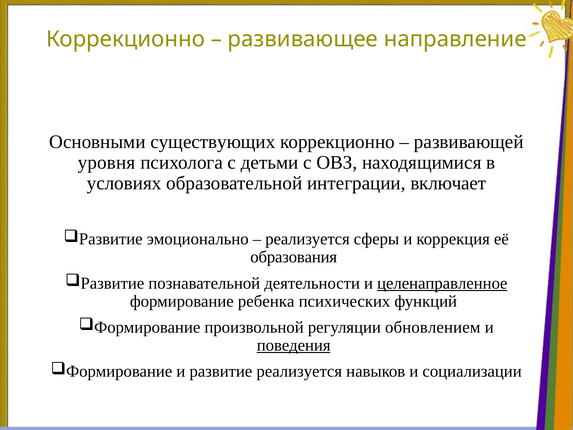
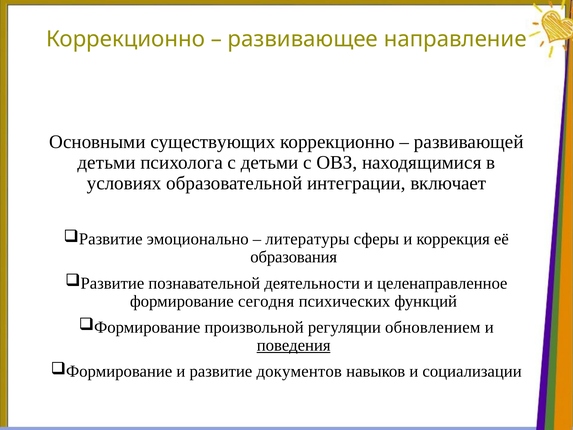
уровня at (106, 162): уровня -> детьми
реализуется at (308, 239): реализуется -> литературы
целенаправленное underline: present -> none
ребенка: ребенка -> сегодня
развитие реализуется: реализуется -> документов
